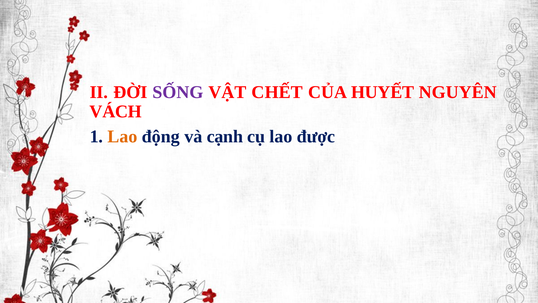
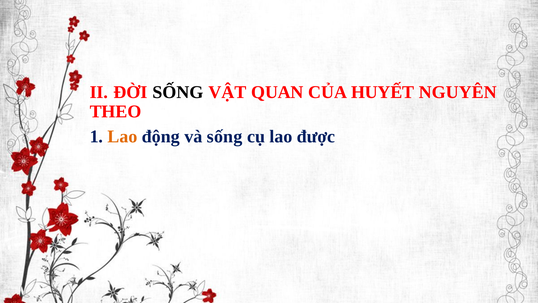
SỐNG at (178, 92) colour: purple -> black
CHẾT: CHẾT -> QUAN
VÁCH: VÁCH -> THEO
và cạnh: cạnh -> sống
